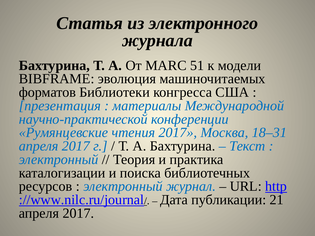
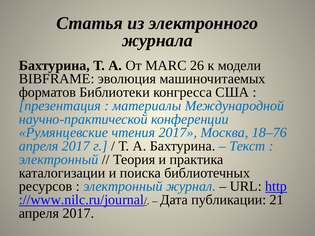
51: 51 -> 26
18–31: 18–31 -> 18–76
